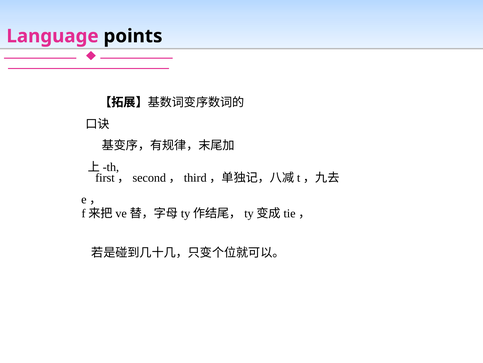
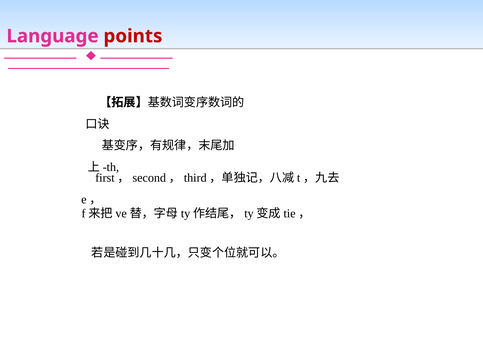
points colour: black -> red
